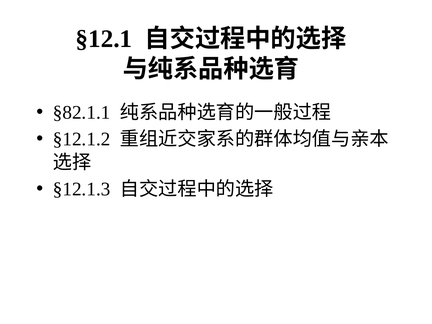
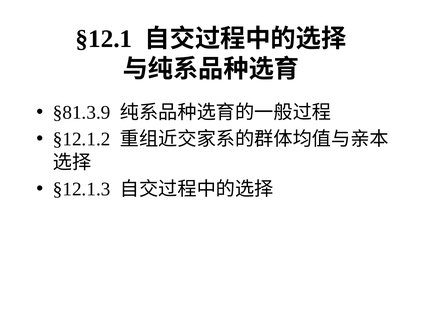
§82.1.1: §82.1.1 -> §81.3.9
